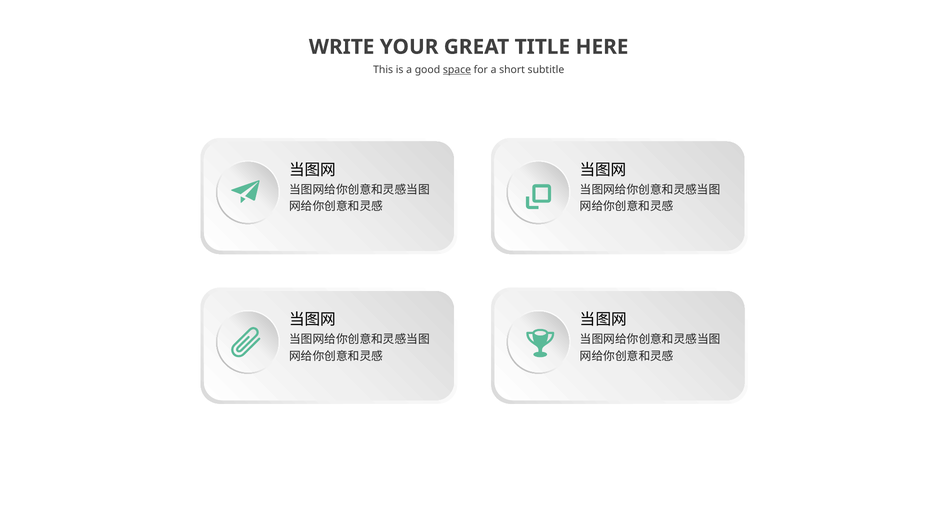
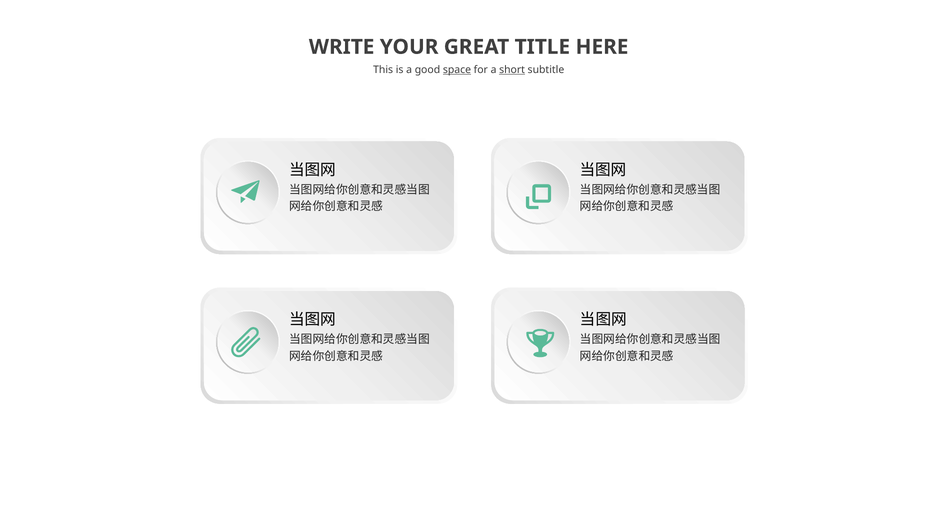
short underline: none -> present
